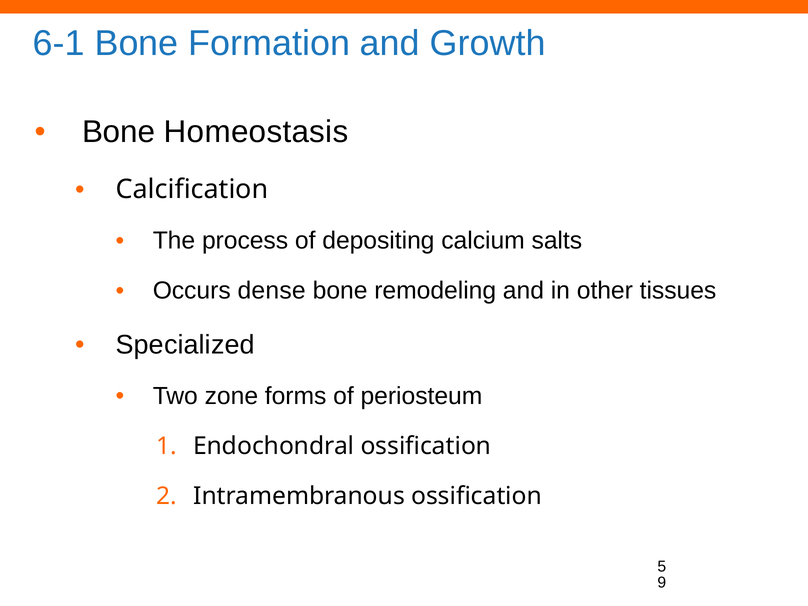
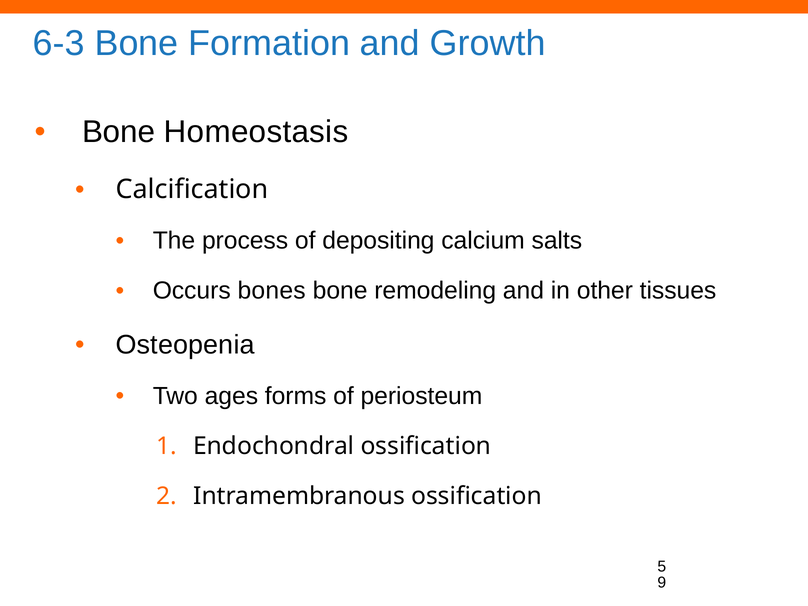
6-1: 6-1 -> 6-3
dense: dense -> bones
Specialized: Specialized -> Osteopenia
zone: zone -> ages
